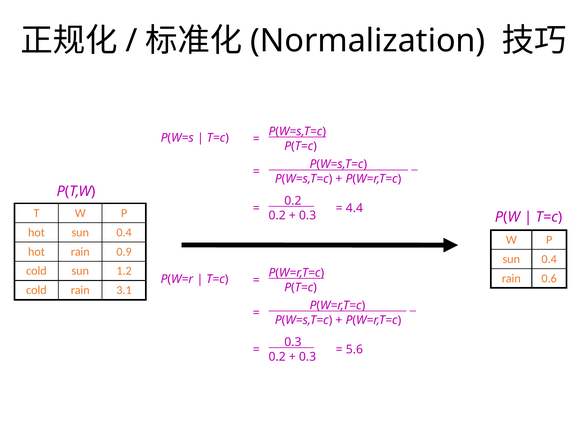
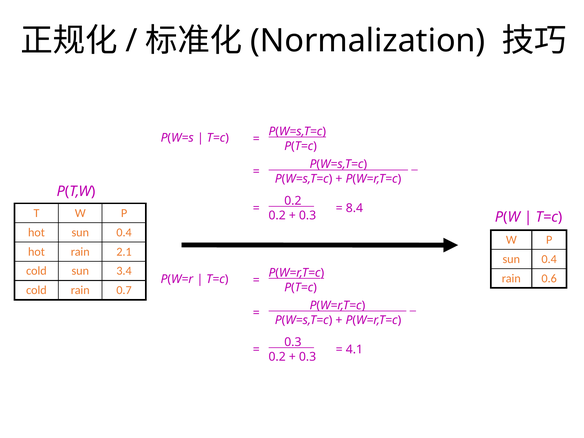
4.4: 4.4 -> 8.4
0.9: 0.9 -> 2.1
1.2: 1.2 -> 3.4
3.1: 3.1 -> 0.7
5.6: 5.6 -> 4.1
